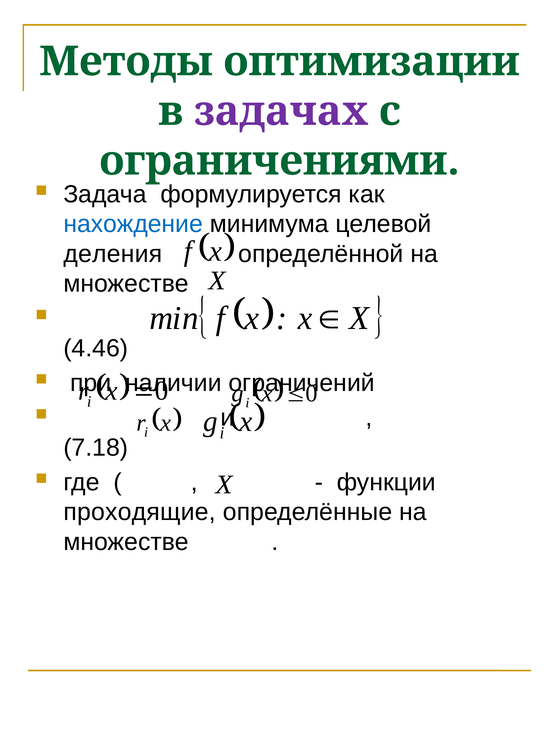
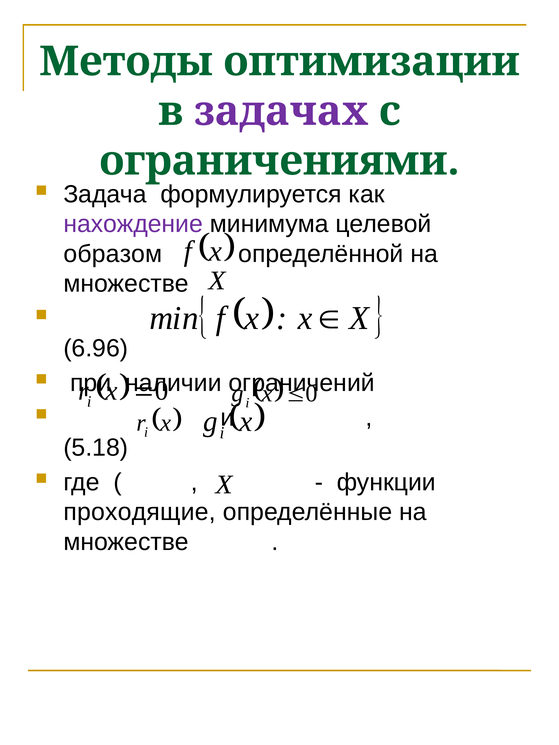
нахождение colour: blue -> purple
деления: деления -> образом
4.46: 4.46 -> 6.96
7.18: 7.18 -> 5.18
